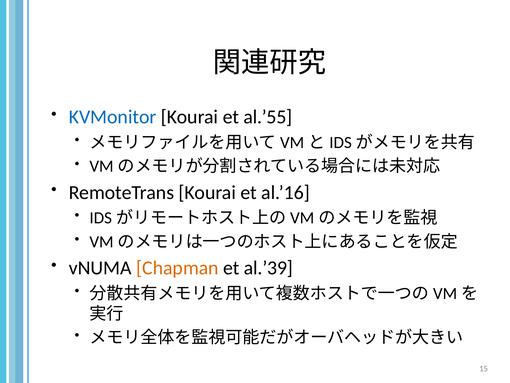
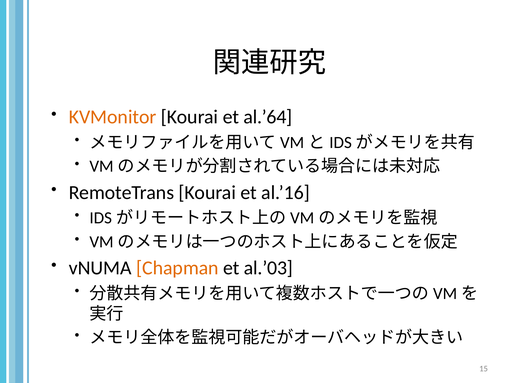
KVMonitor colour: blue -> orange
al.’55: al.’55 -> al.’64
al.’39: al.’39 -> al.’03
